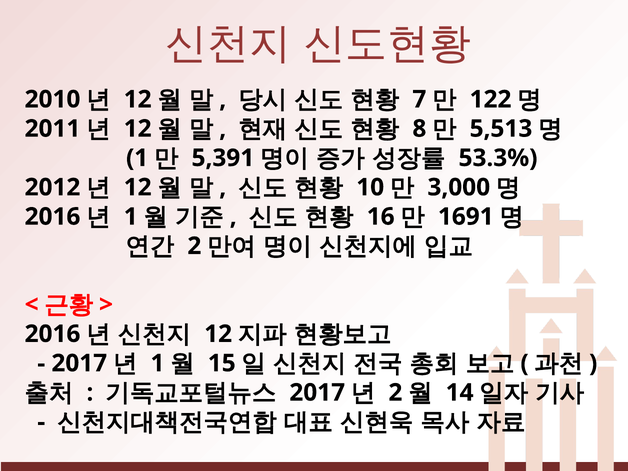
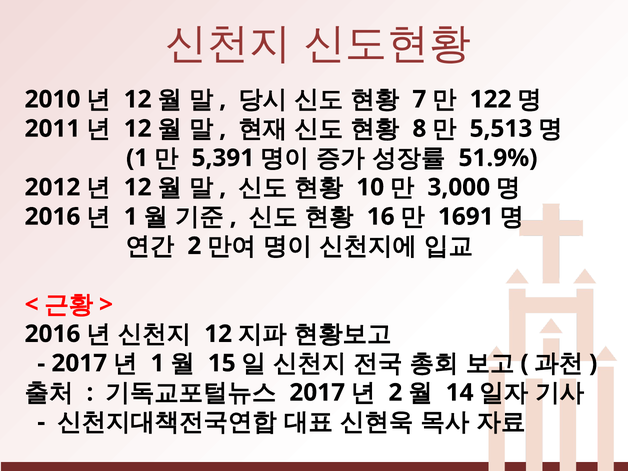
53.3%: 53.3% -> 51.9%
